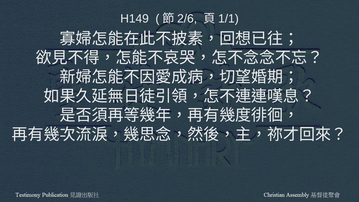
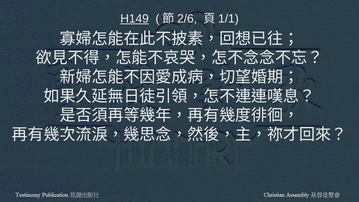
H149 underline: none -> present
